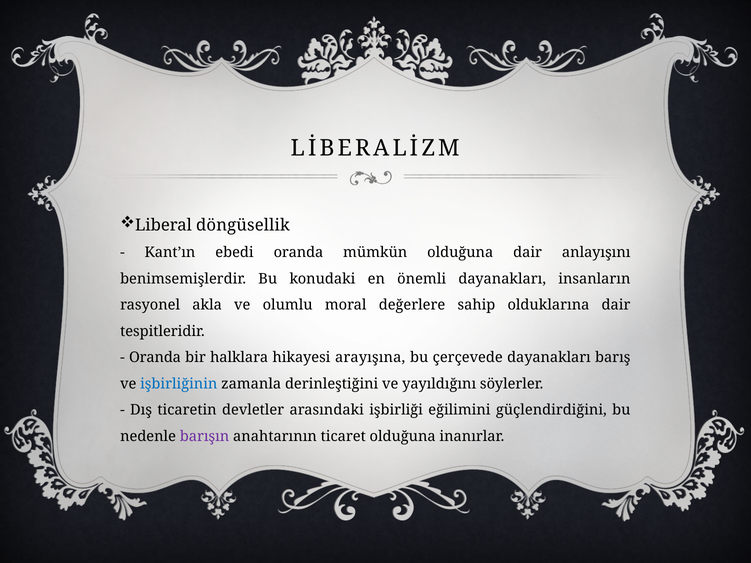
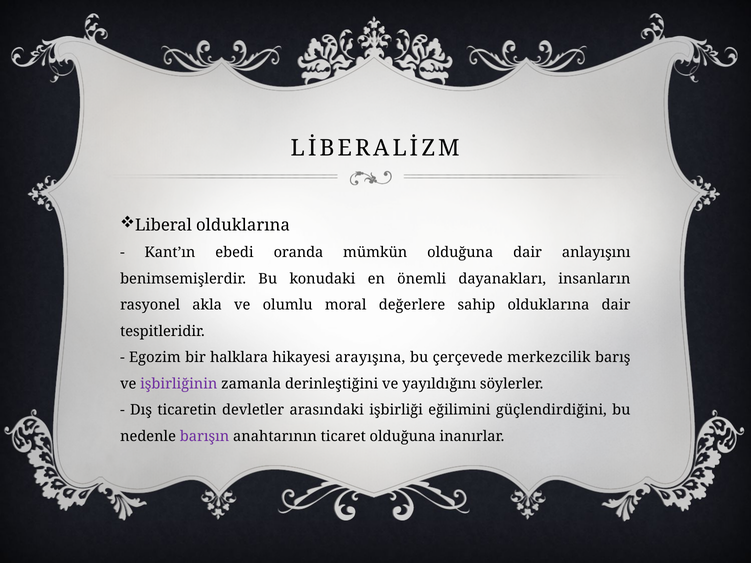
Liberal döngüsellik: döngüsellik -> olduklarına
Oranda at (155, 358): Oranda -> Egozim
çerçevede dayanakları: dayanakları -> merkezcilik
işbirliğinin colour: blue -> purple
